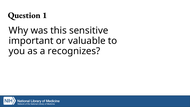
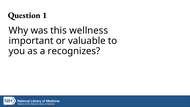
sensitive: sensitive -> wellness
